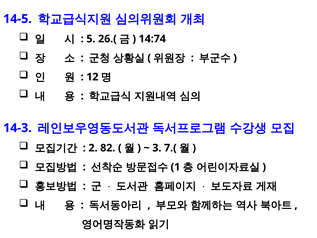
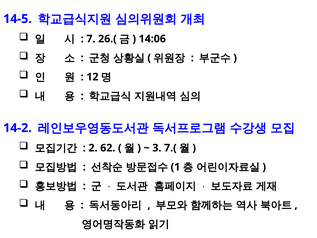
5: 5 -> 7
14:74: 14:74 -> 14:06
14-3: 14-3 -> 14-2
82: 82 -> 62
